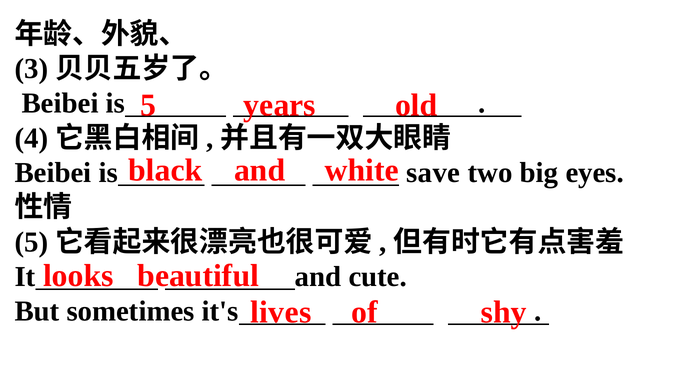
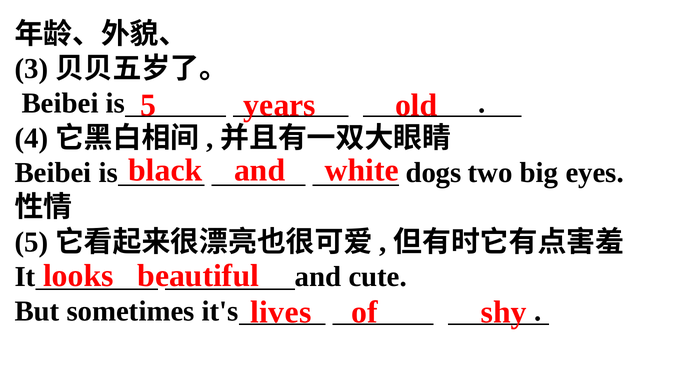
save: save -> dogs
